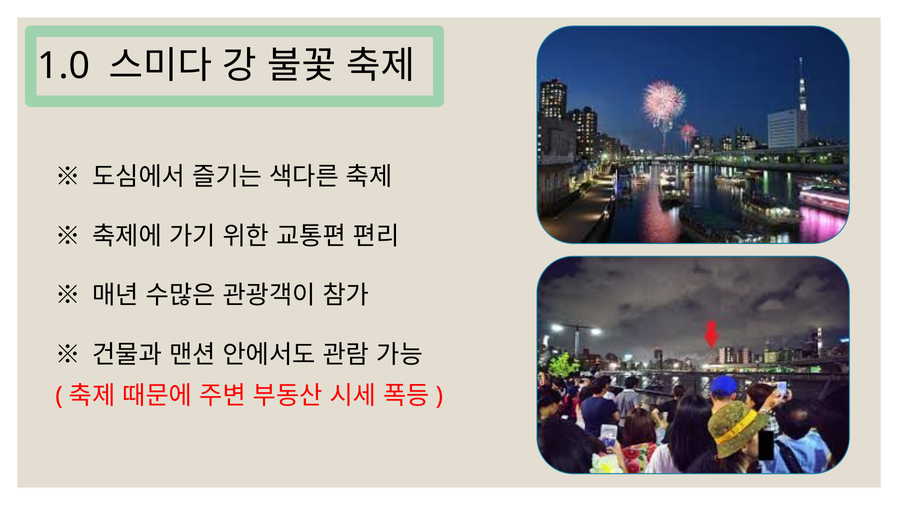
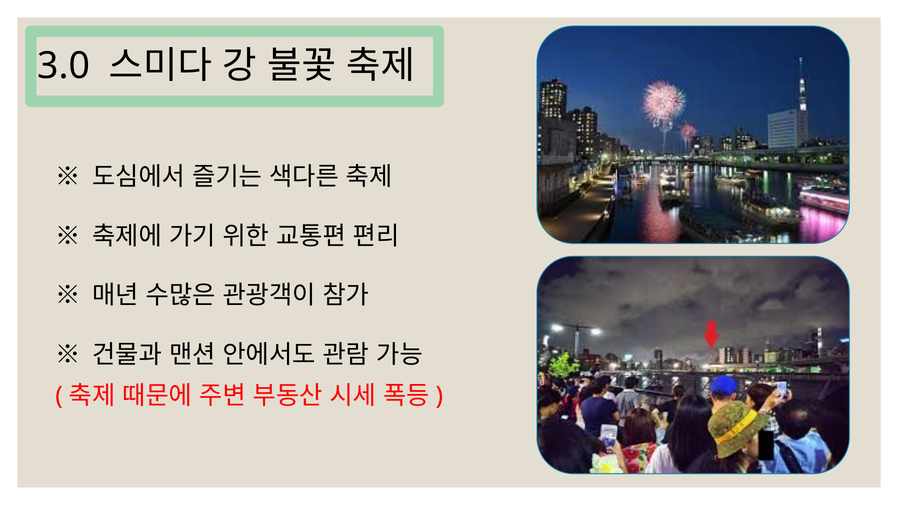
1.0: 1.0 -> 3.0
